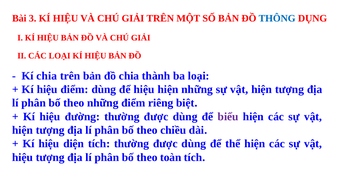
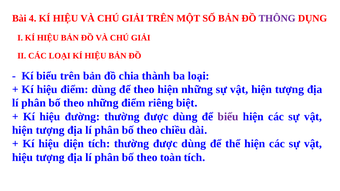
3: 3 -> 4
THÔNG colour: blue -> purple
Kí chia: chia -> biểu
để hiệu: hiệu -> theo
